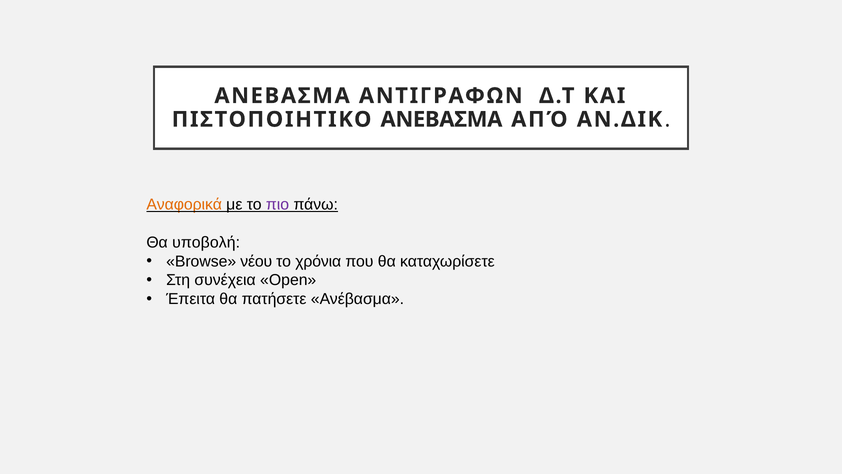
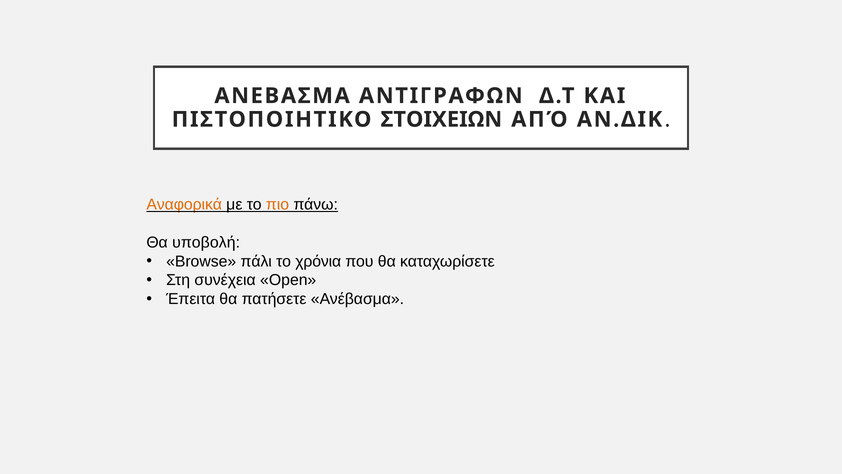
ΠΙΣΤΟΠΟΙΗΤΙΚΟ ΑΝΕΒΑΣΜΑ: ΑΝΕΒΑΣΜΑ -> ΣΤΟΙΧΕΙΩΝ
πιο colour: purple -> orange
νέου: νέου -> πάλι
